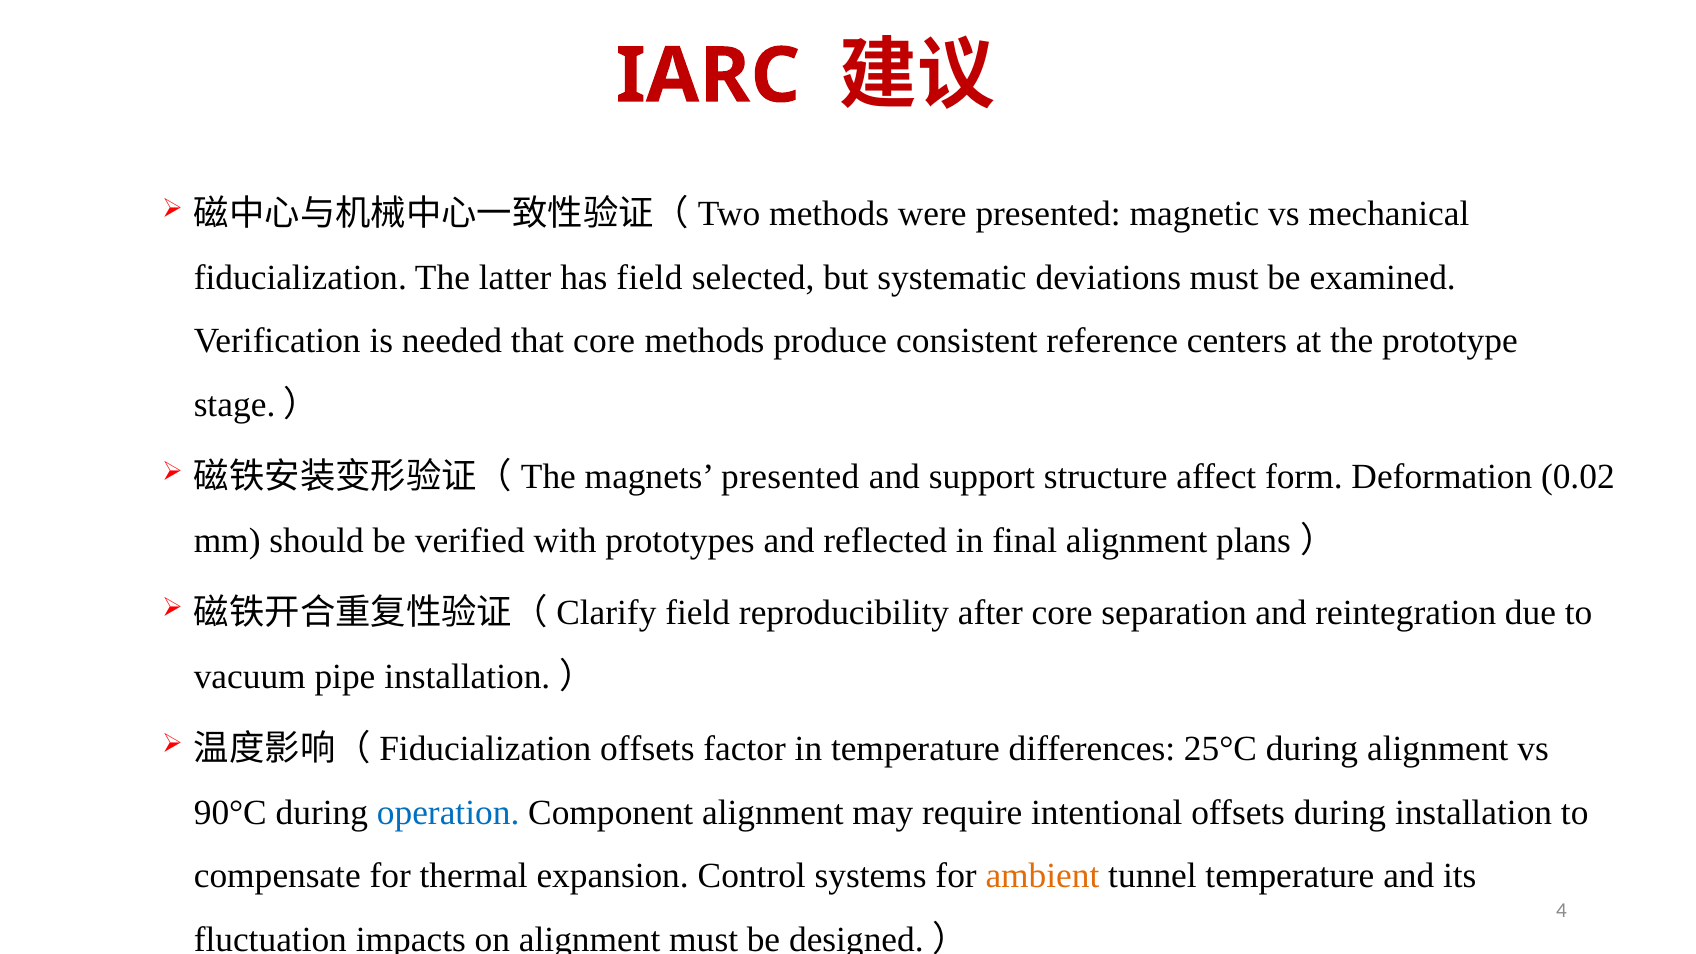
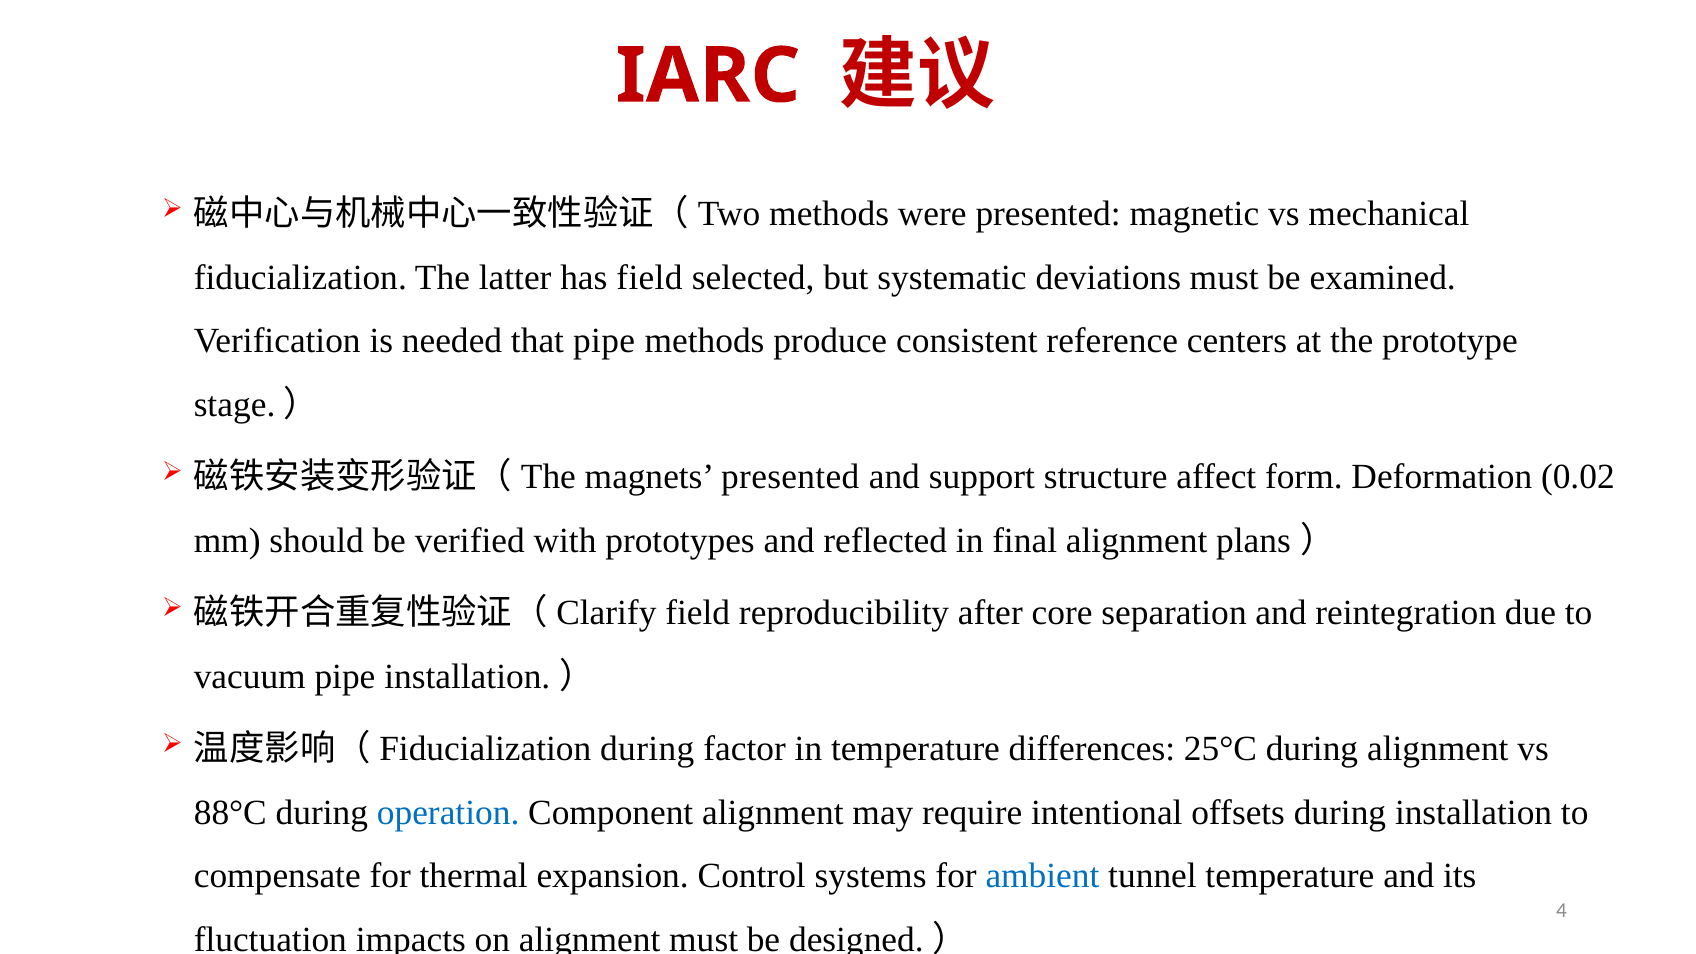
that core: core -> pipe
offsets at (647, 749): offsets -> during
90°C: 90°C -> 88°C
ambient colour: orange -> blue
